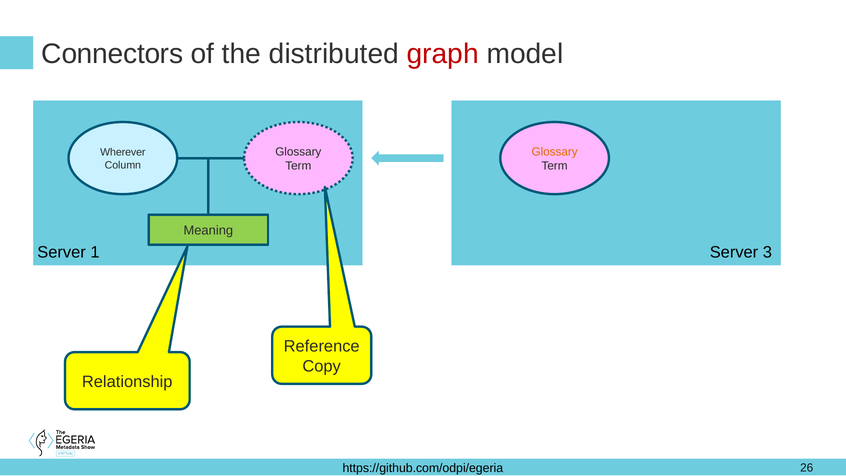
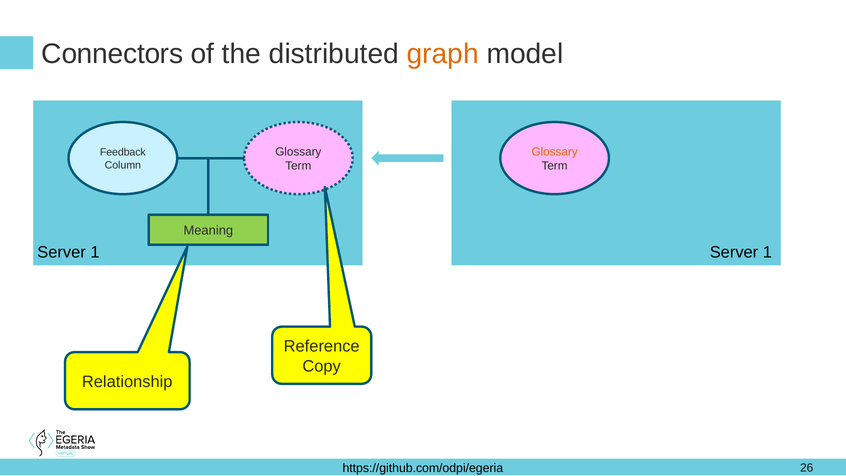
graph colour: red -> orange
Wherever: Wherever -> Feedback
3 at (767, 252): 3 -> 1
